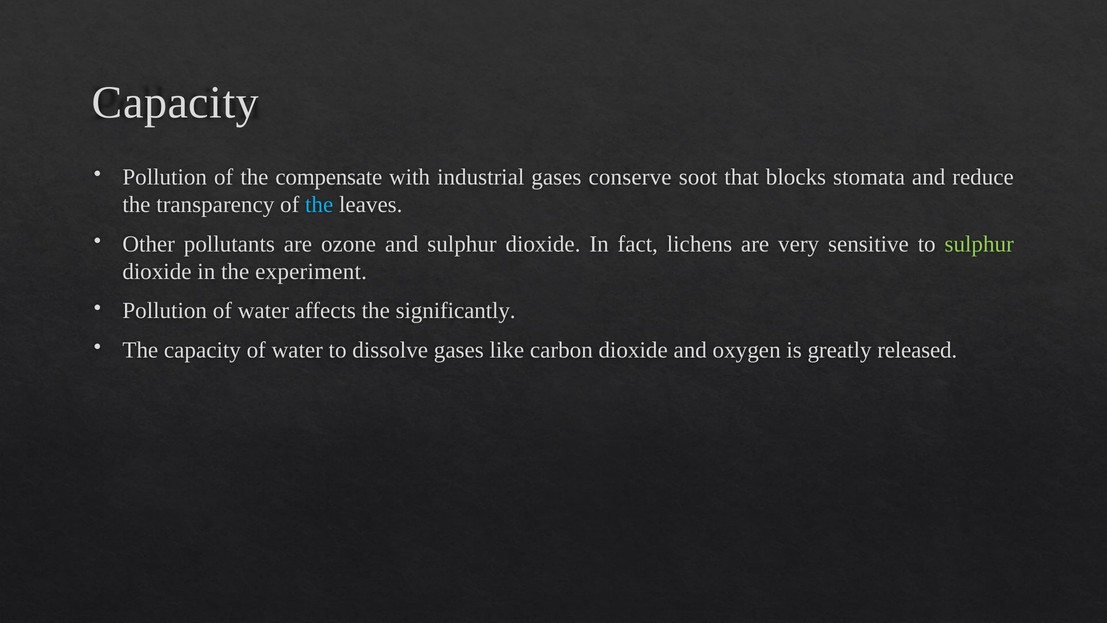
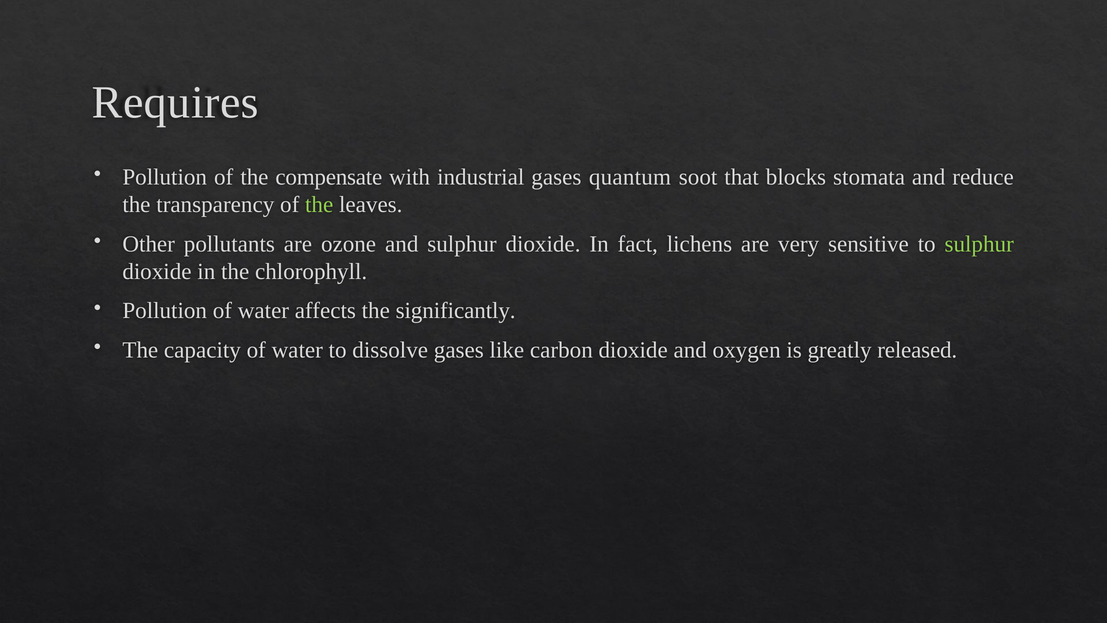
Capacity at (175, 103): Capacity -> Requires
conserve: conserve -> quantum
the at (319, 205) colour: light blue -> light green
experiment: experiment -> chlorophyll
